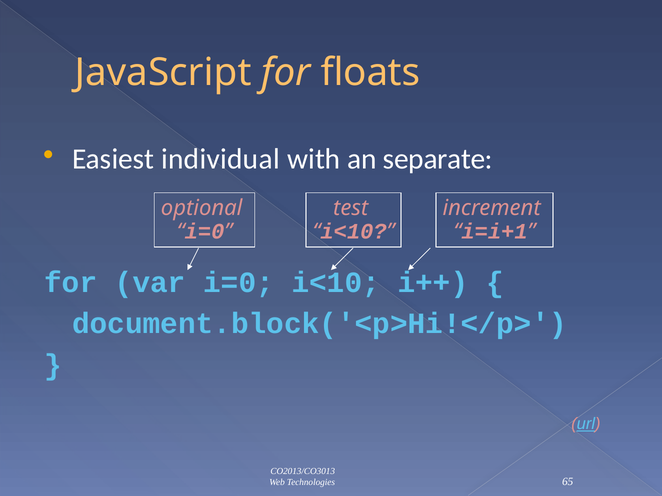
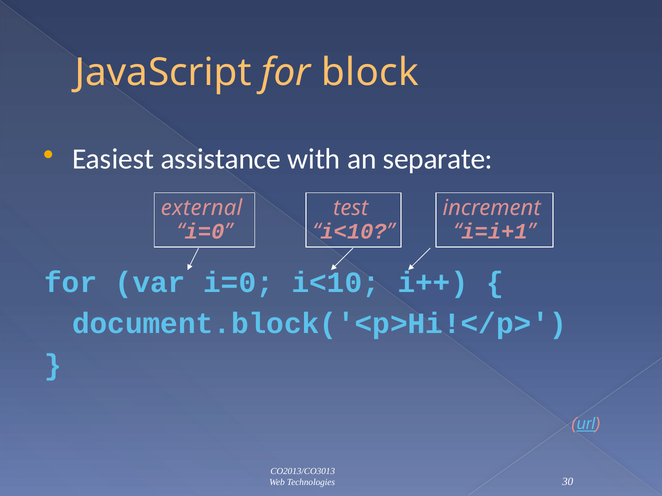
floats: floats -> block
individual: individual -> assistance
optional: optional -> external
65: 65 -> 30
